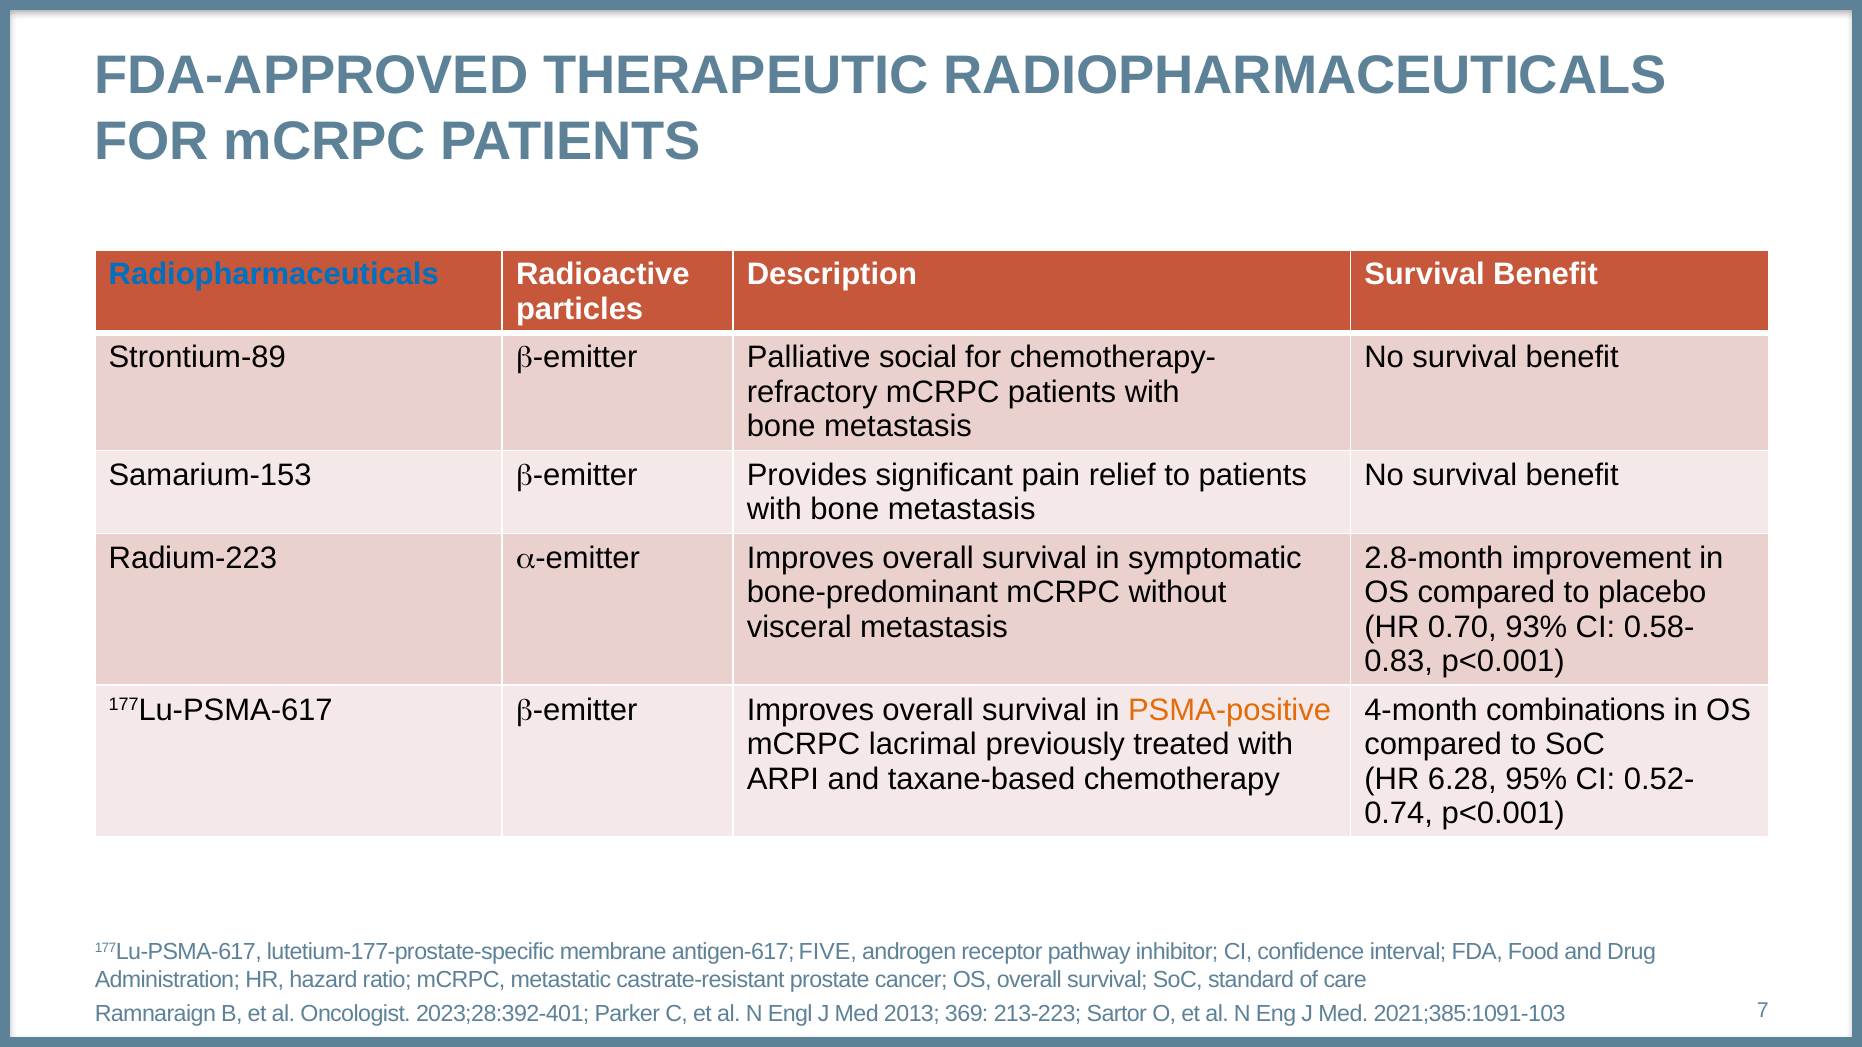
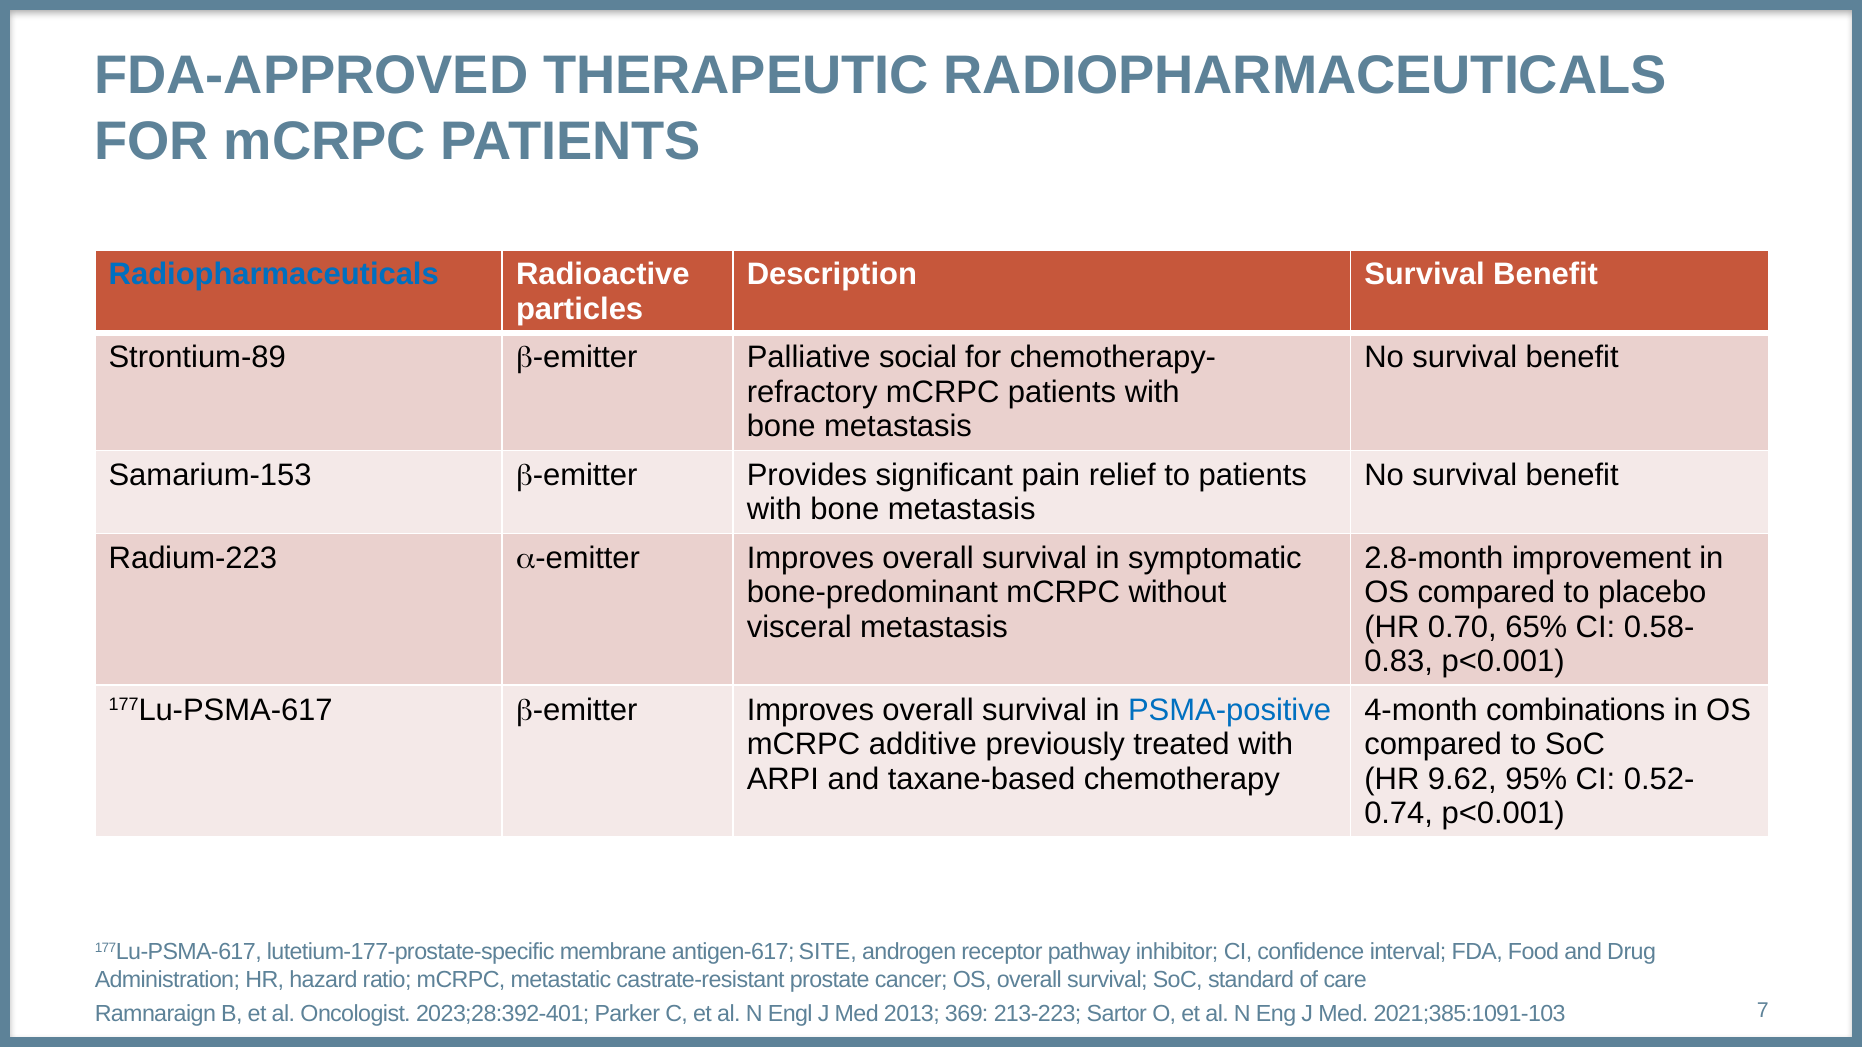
93%: 93% -> 65%
PSMA-positive colour: orange -> blue
lacrimal: lacrimal -> additive
6.28: 6.28 -> 9.62
FIVE: FIVE -> SITE
